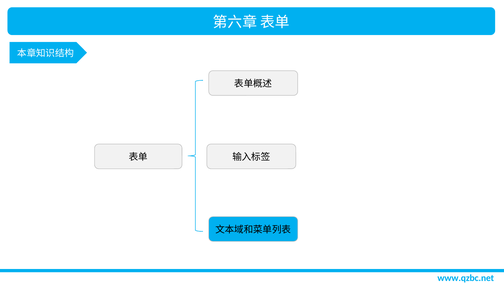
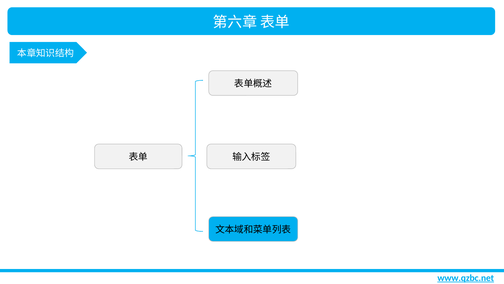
www.qzbc.net underline: none -> present
